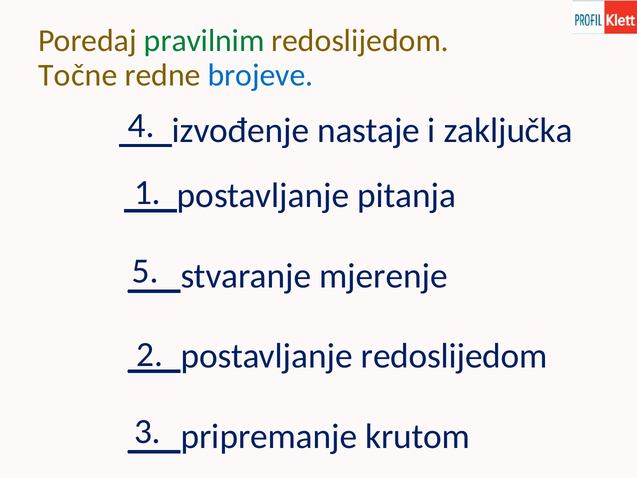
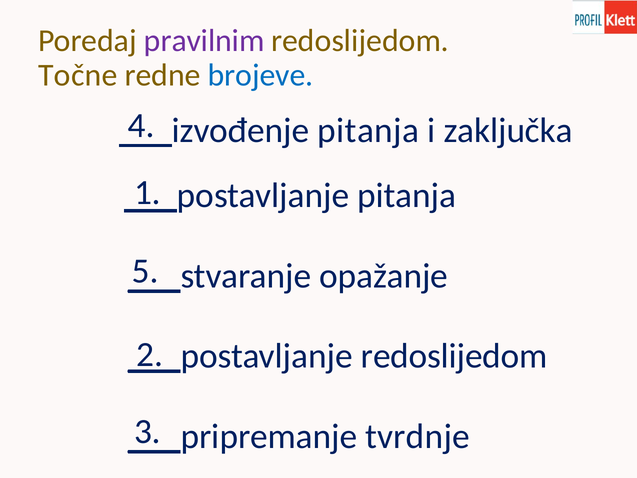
pravilnim colour: green -> purple
nastaje at (369, 130): nastaje -> pitanja
mjerenje: mjerenje -> opažanje
krutom: krutom -> tvrdnje
